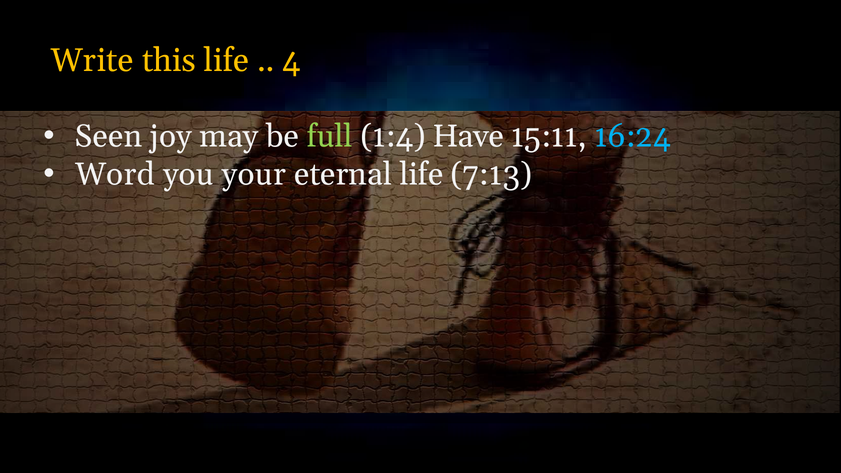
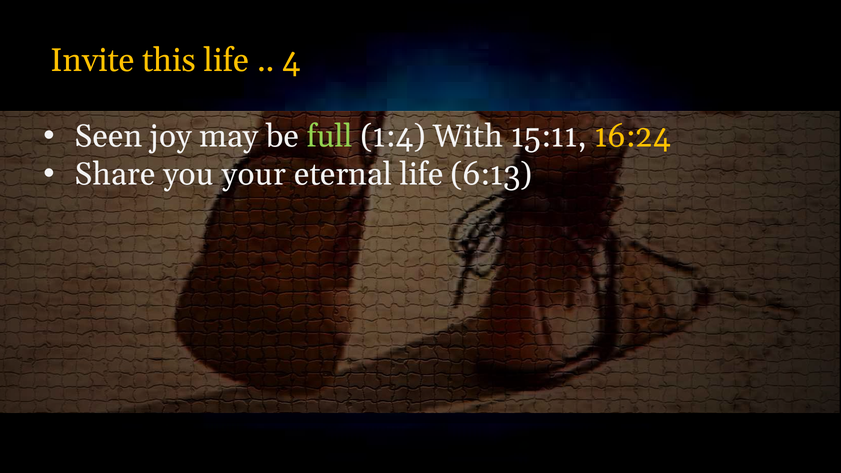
Write: Write -> Invite
Have: Have -> With
16:24 colour: light blue -> yellow
Word: Word -> Share
7:13: 7:13 -> 6:13
